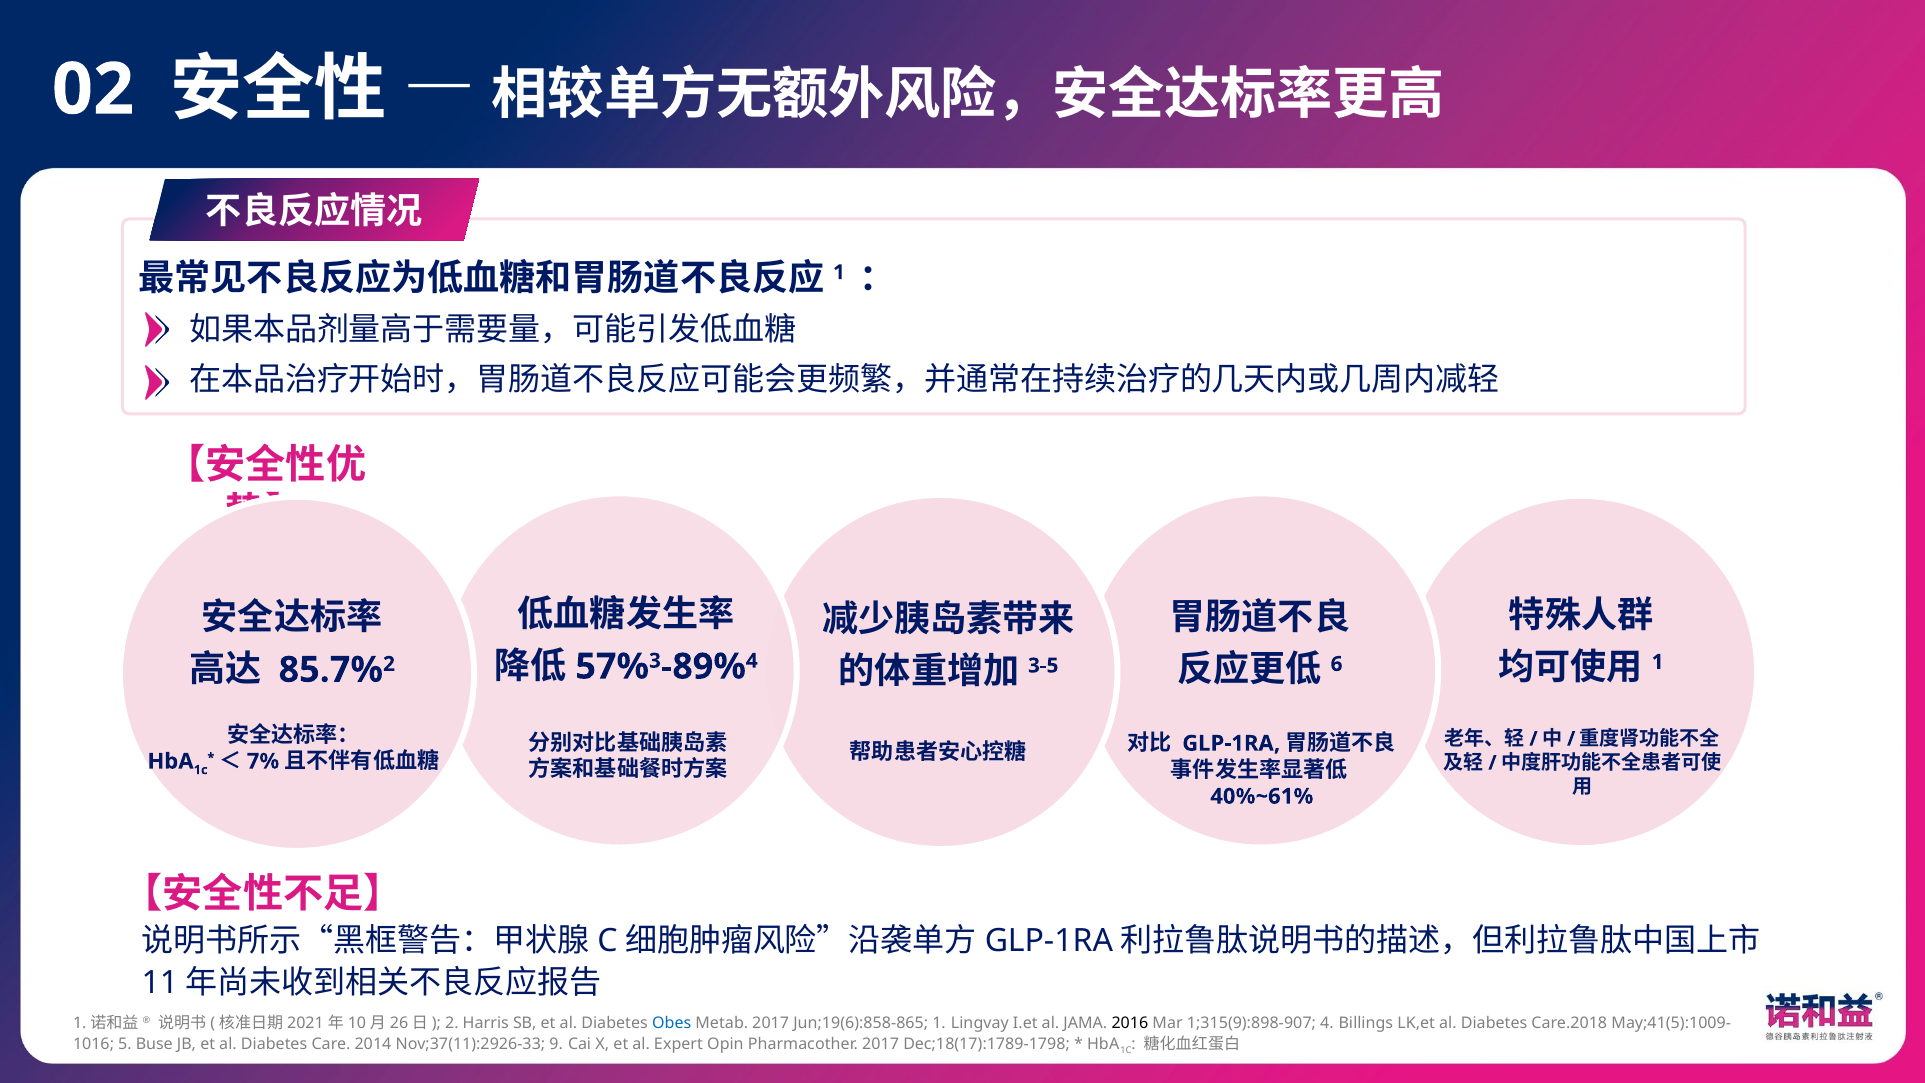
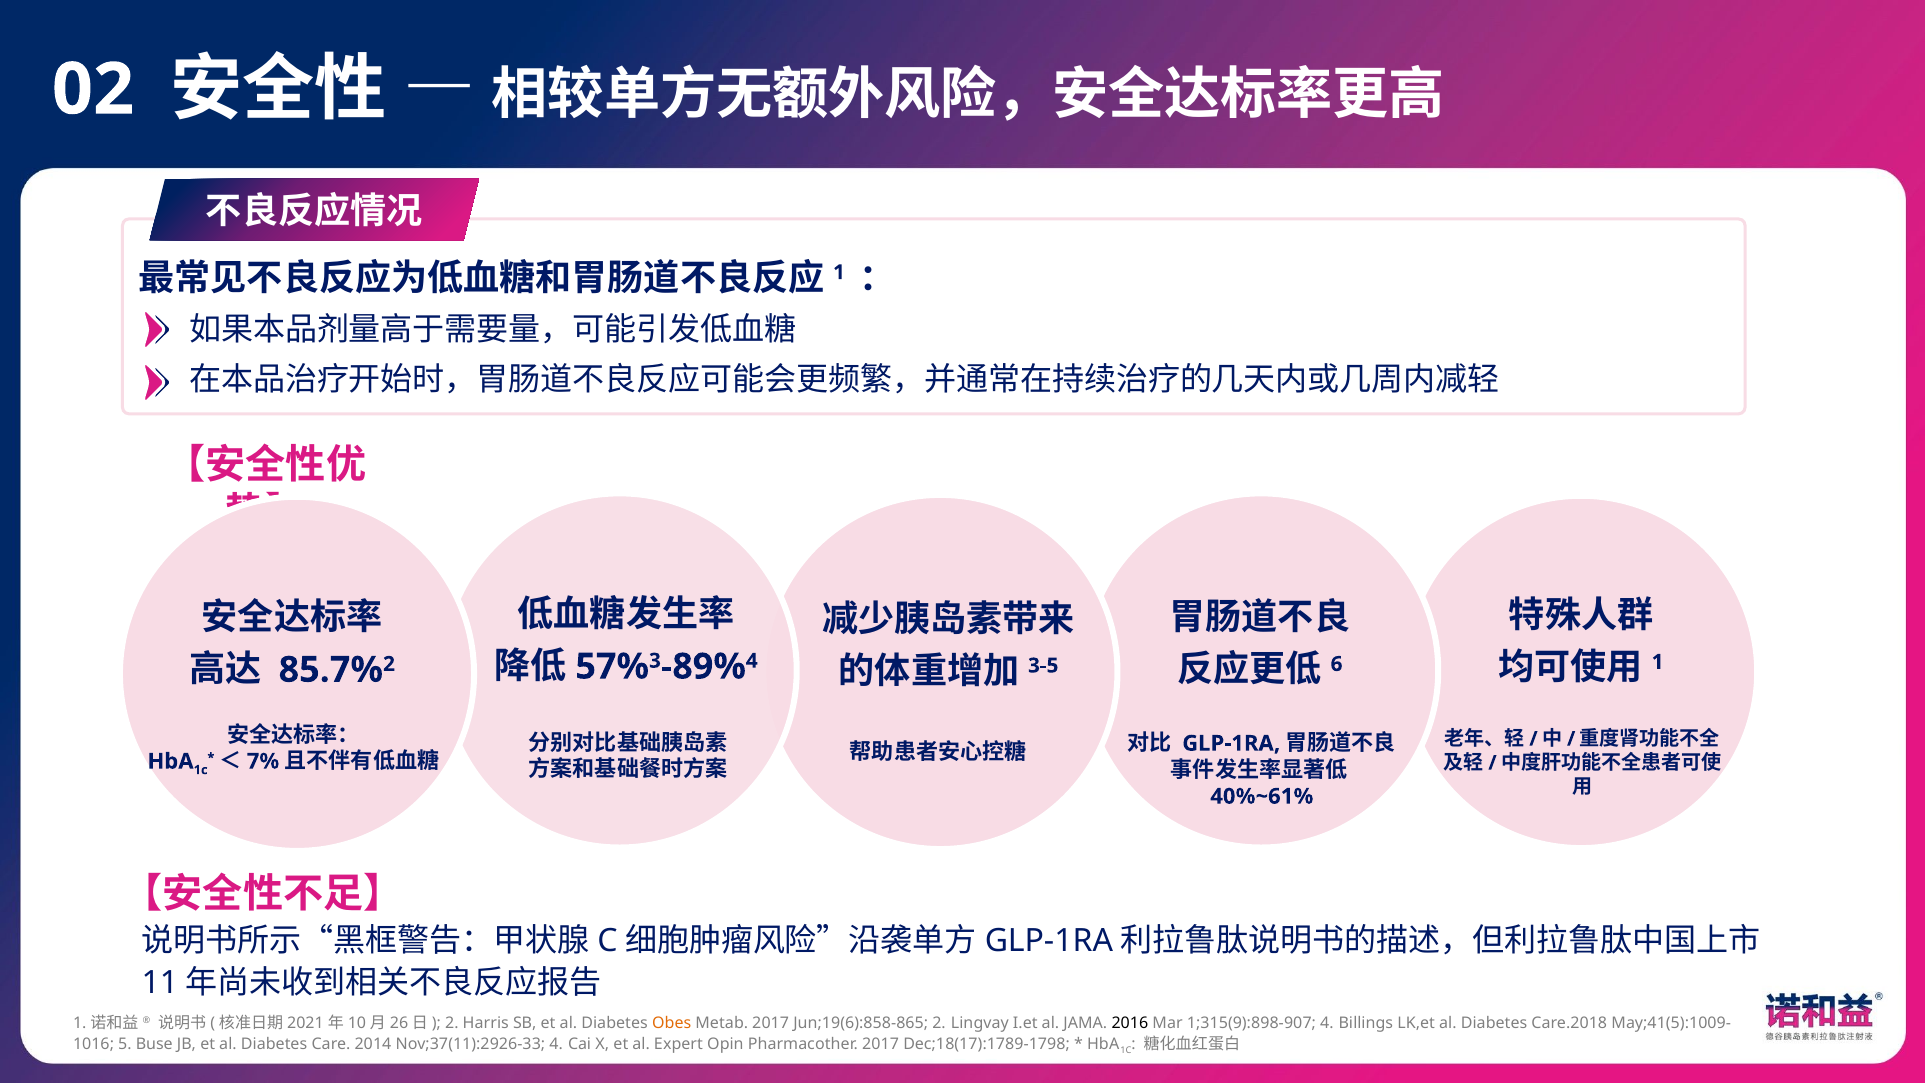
Obes colour: blue -> orange
Jun;19(6):858-865 1: 1 -> 2
Nov;37(11):2926-33 9: 9 -> 4
